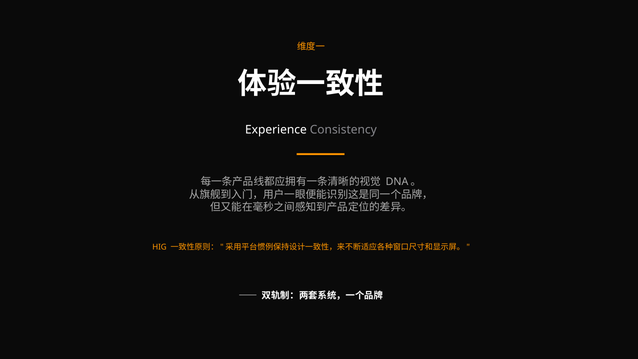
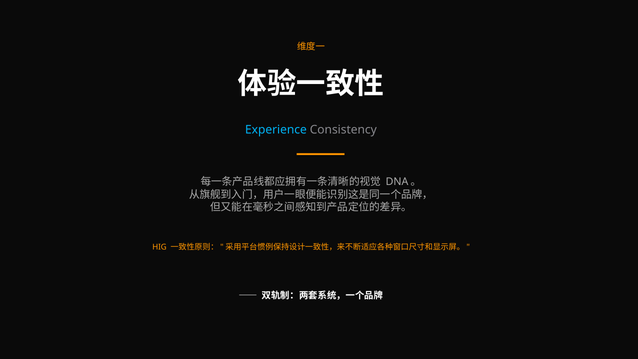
Experience colour: white -> light blue
